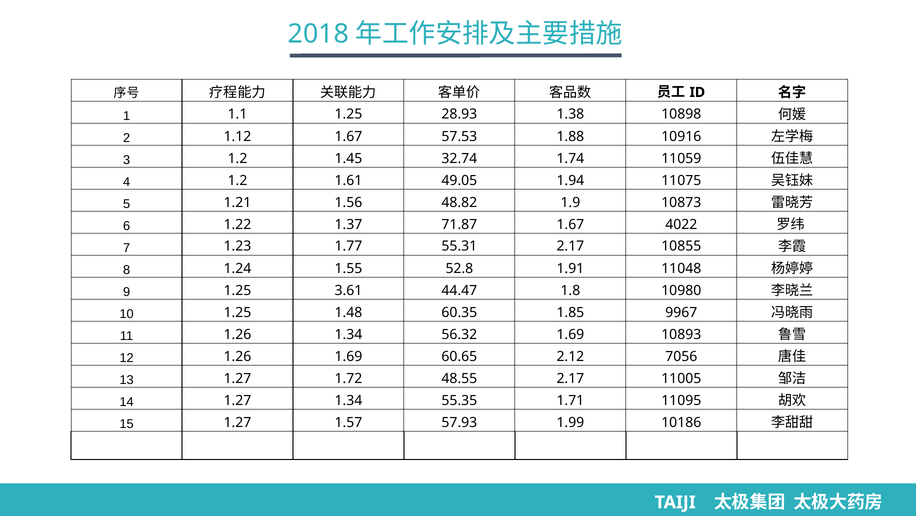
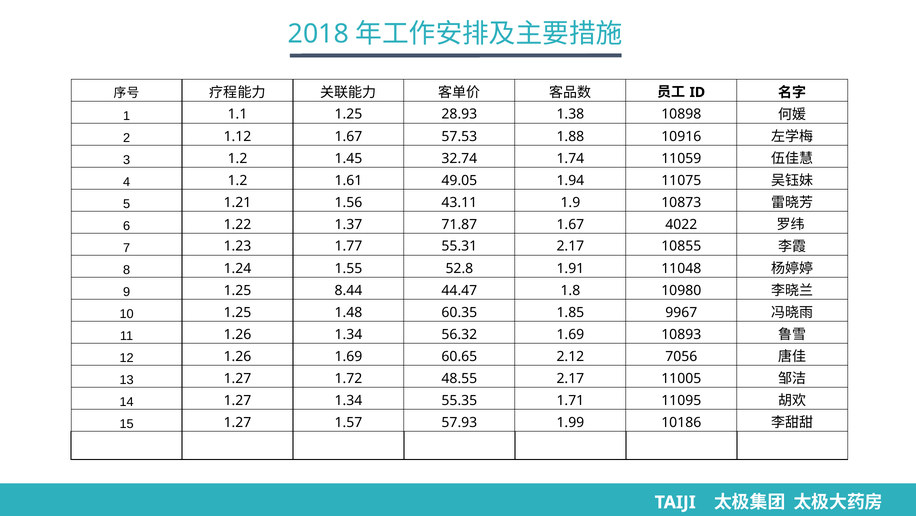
48.82: 48.82 -> 43.11
3.61: 3.61 -> 8.44
